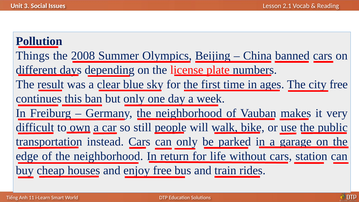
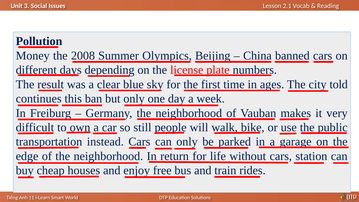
Things: Things -> Money
free at (339, 84): free -> told
